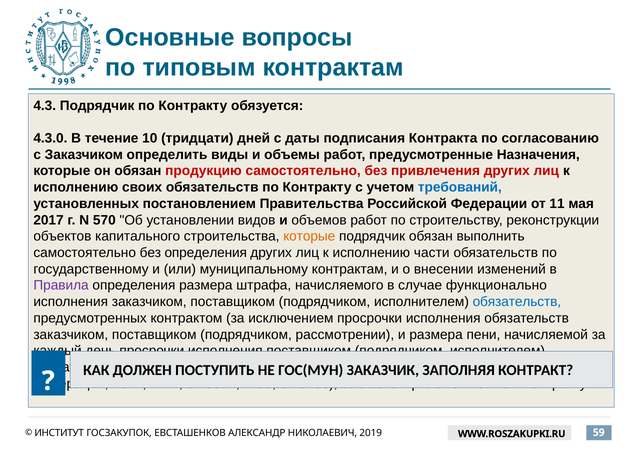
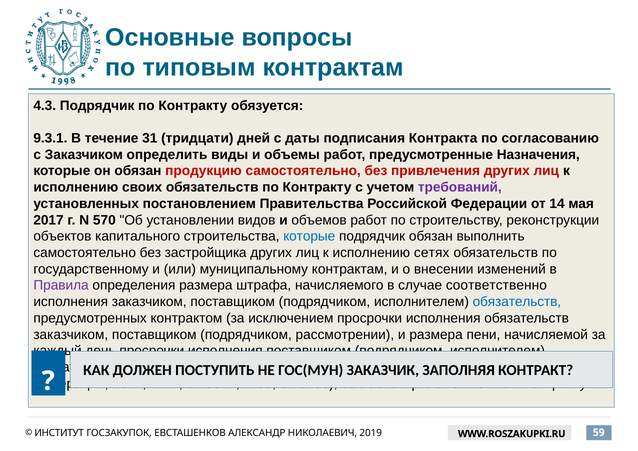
4.3.0: 4.3.0 -> 9.3.1
10: 10 -> 31
требований colour: blue -> purple
11: 11 -> 14
которые at (309, 237) colour: orange -> blue
без определения: определения -> застройщика
части: части -> сетях
функционально: функционально -> соответственно
